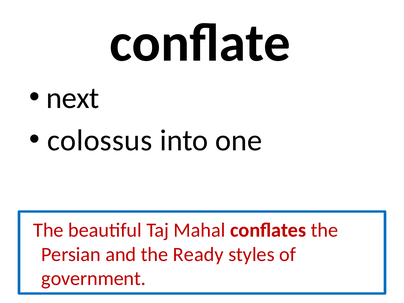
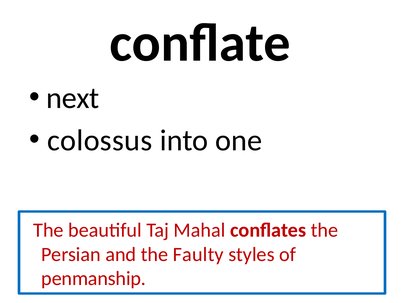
Ready: Ready -> Faulty
government: government -> penmanship
